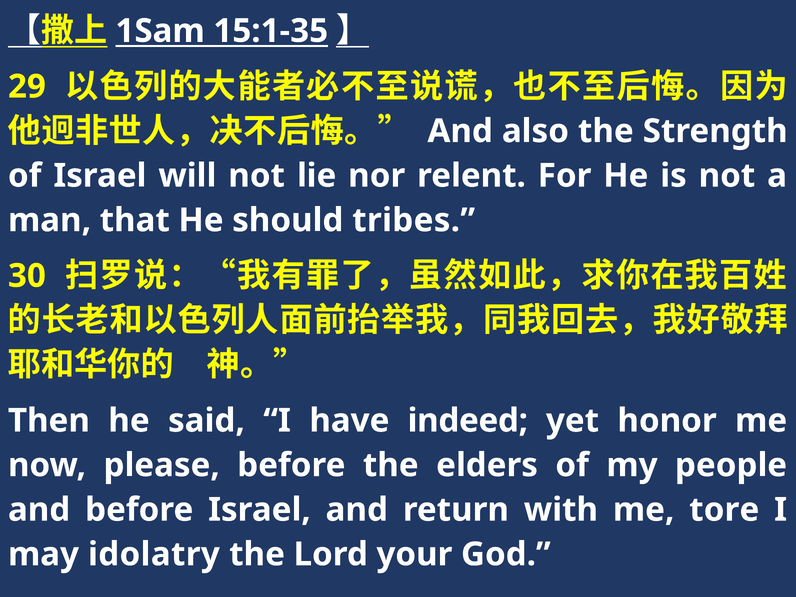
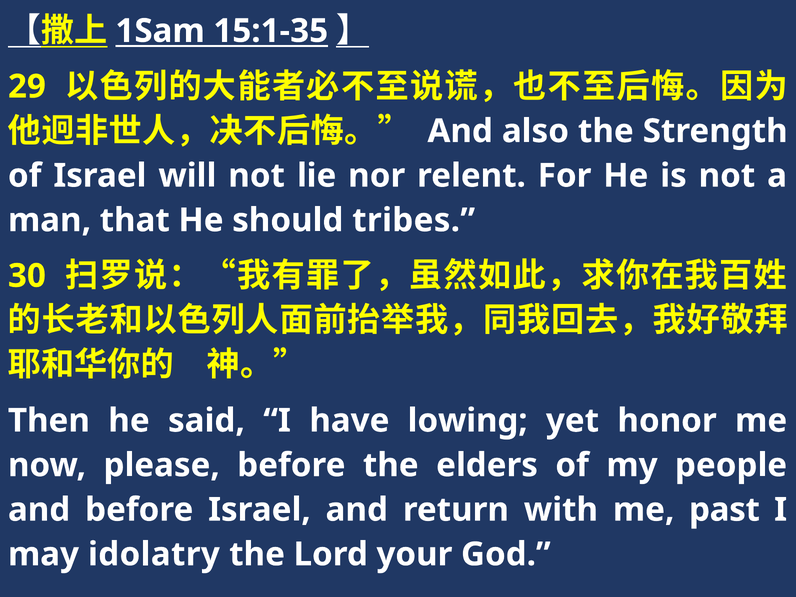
indeed: indeed -> lowing
tore: tore -> past
